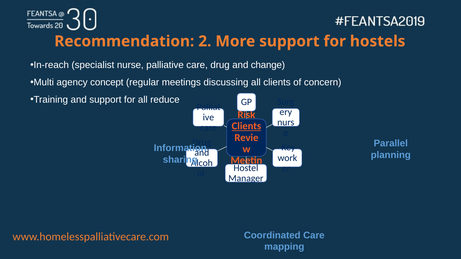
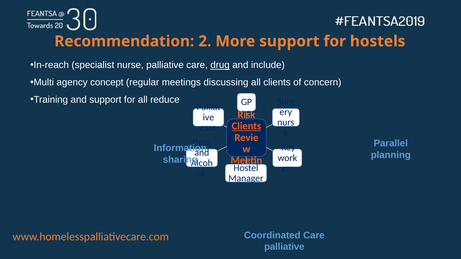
drug at (220, 65) underline: none -> present
change: change -> include
mapping at (284, 247): mapping -> palliative
